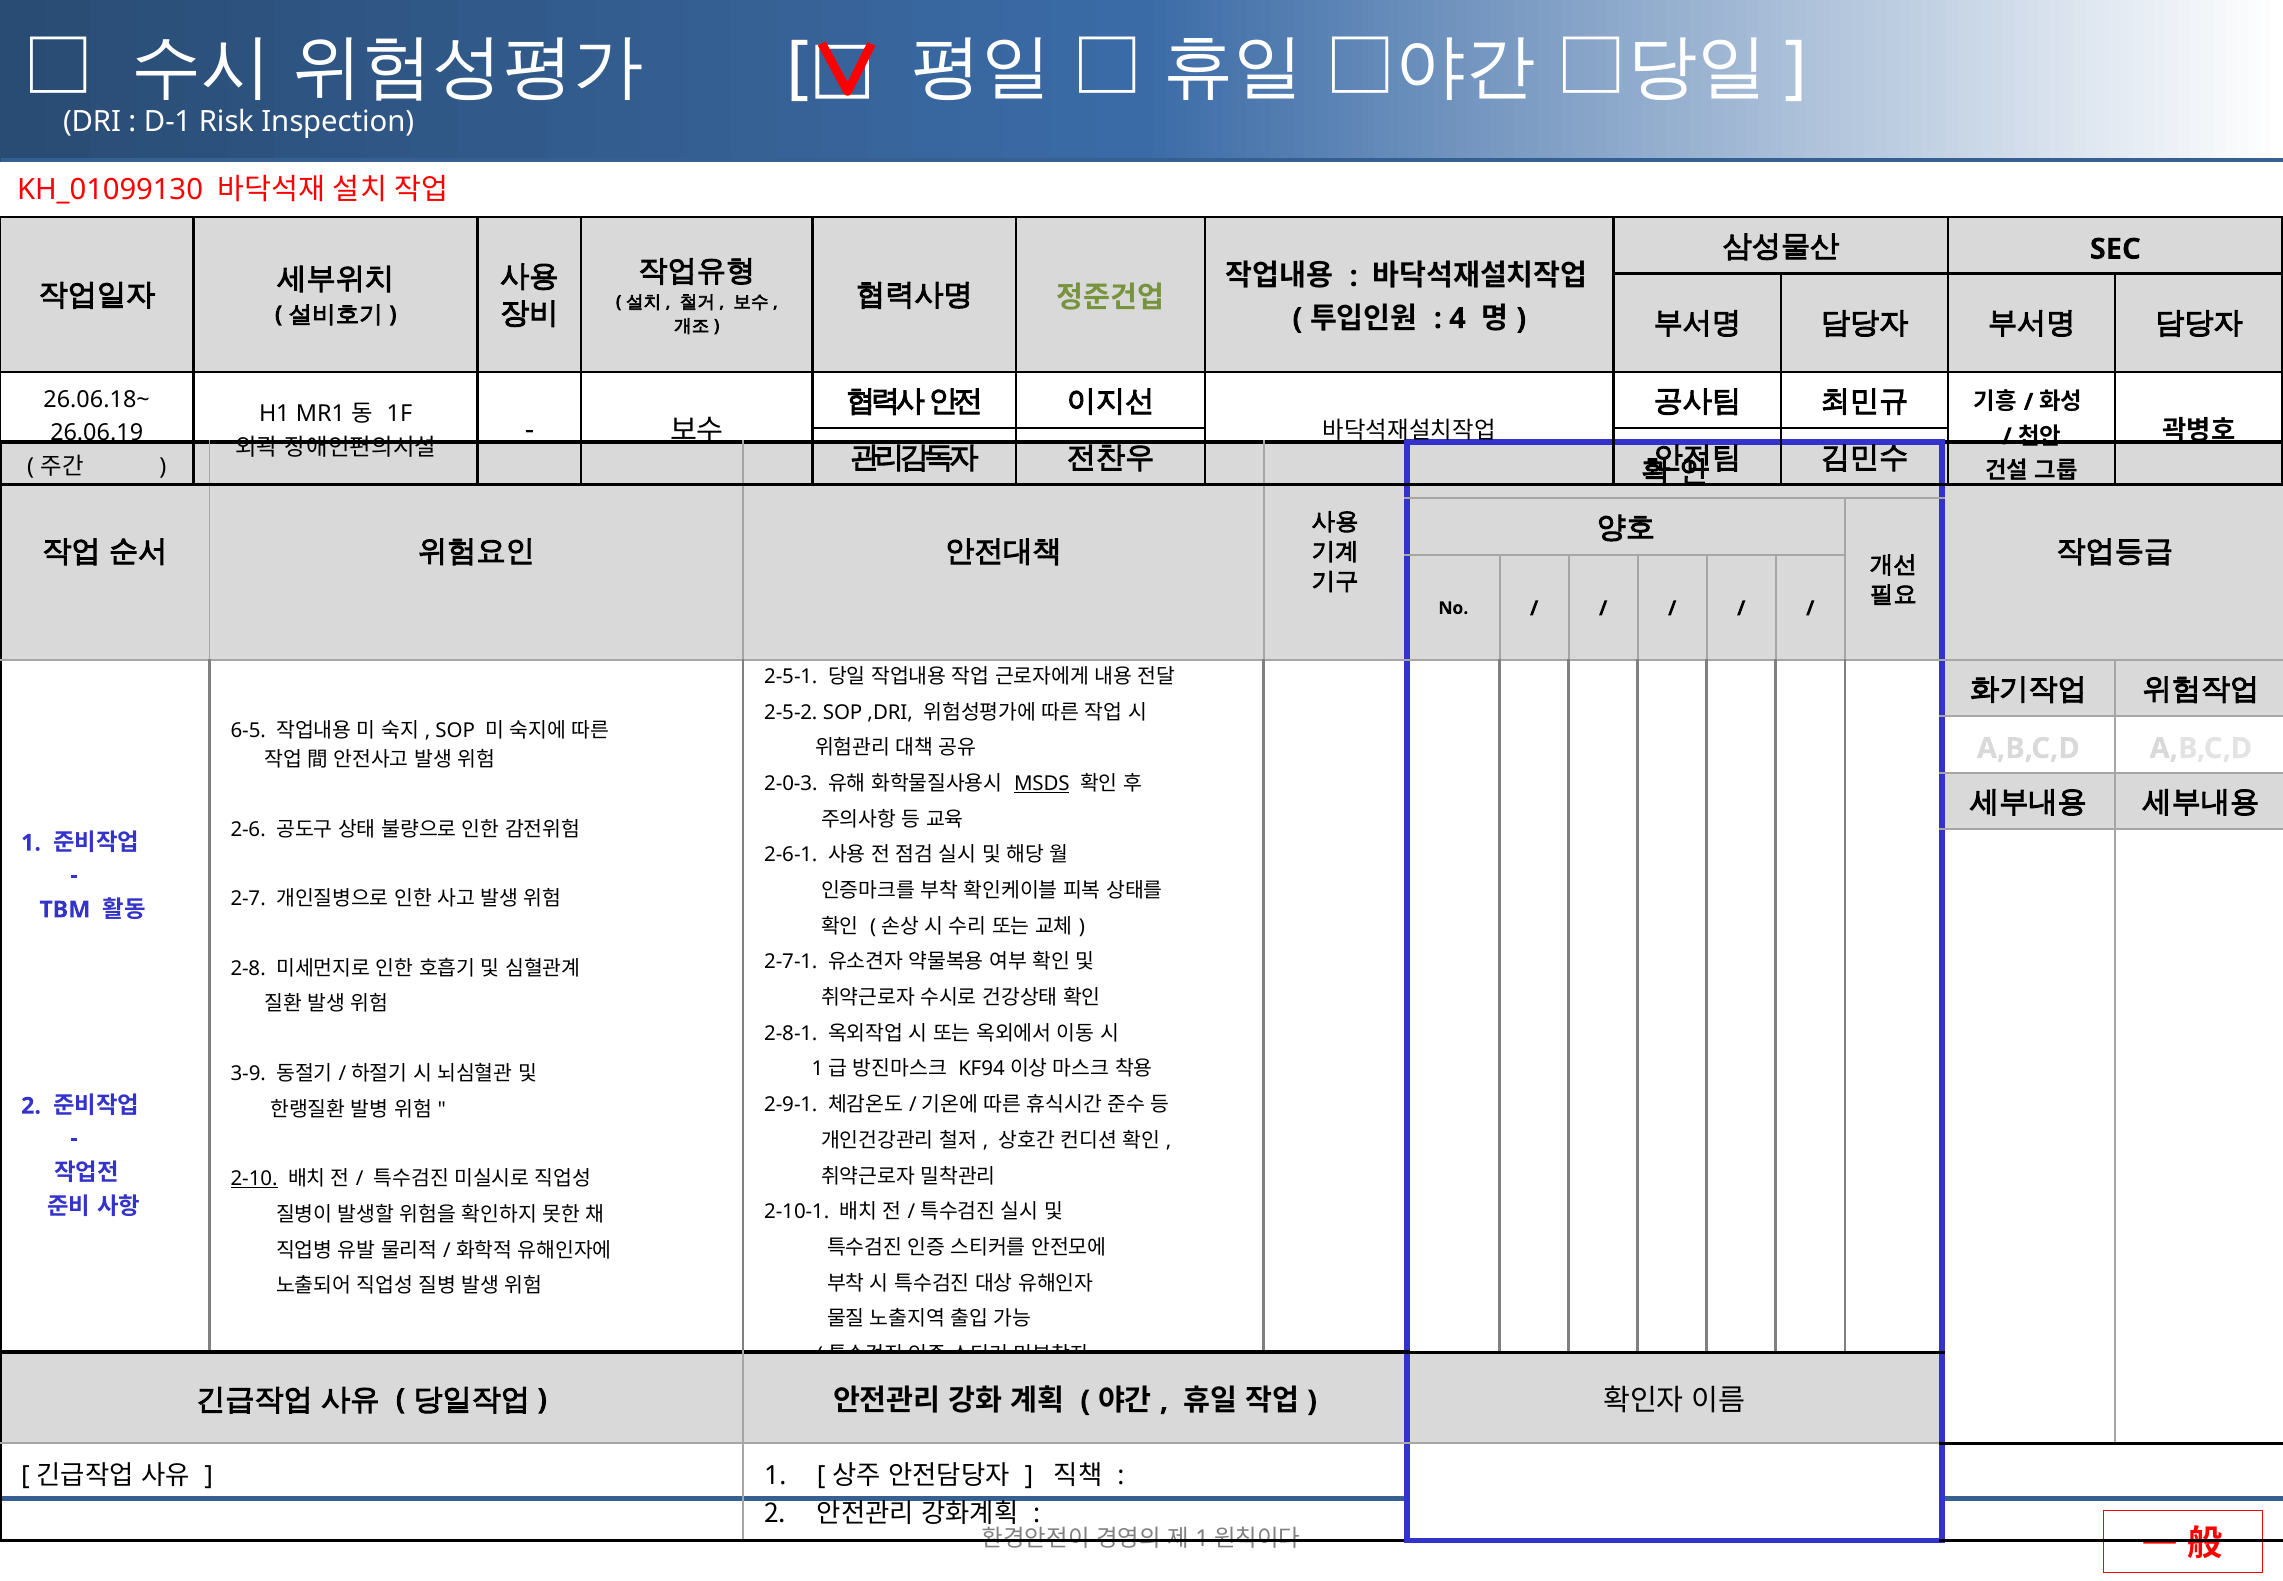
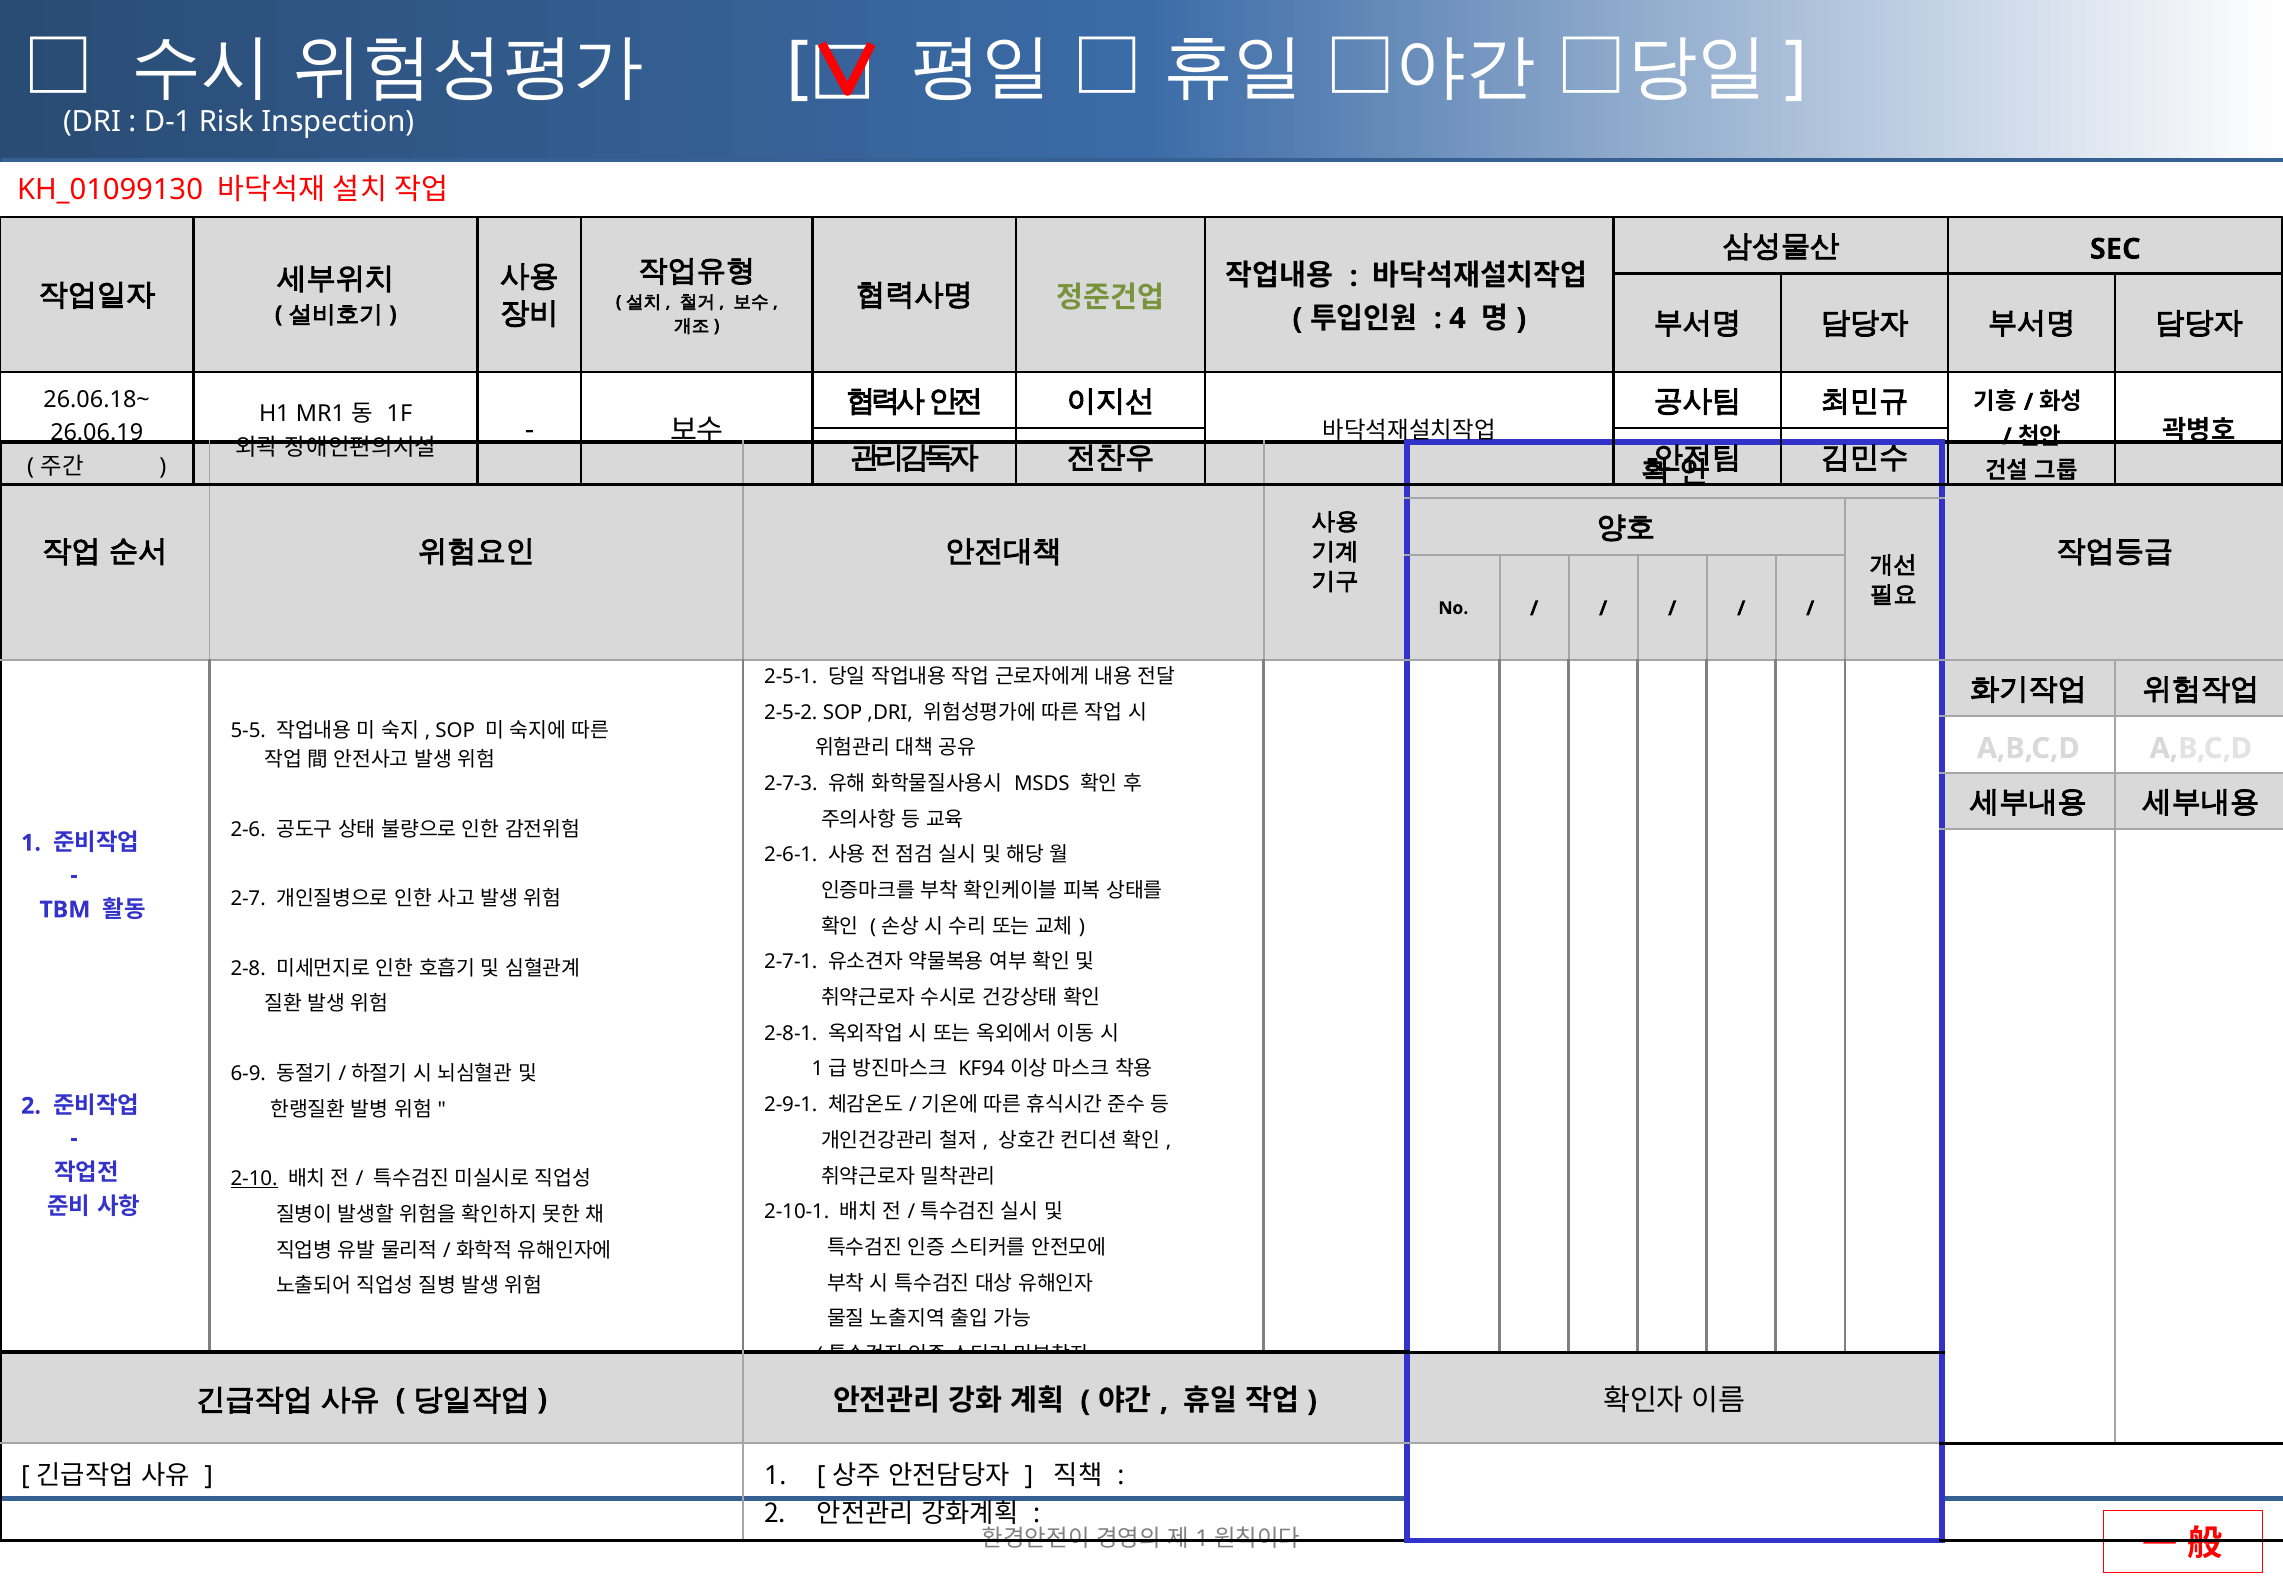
6-5: 6-5 -> 5-5
2-0-3: 2-0-3 -> 2-7-3
MSDS underline: present -> none
3-9: 3-9 -> 6-9
